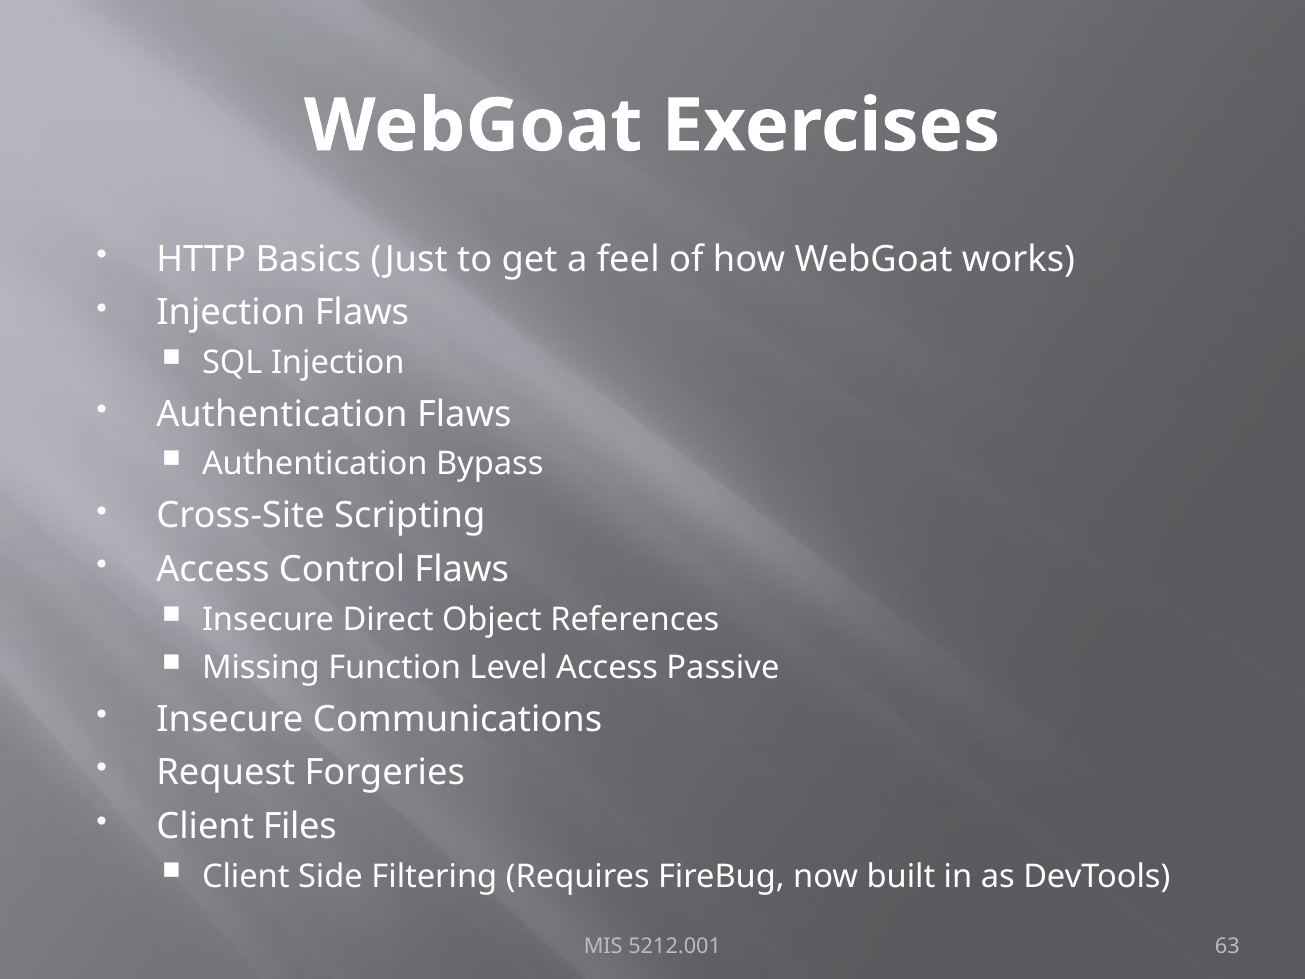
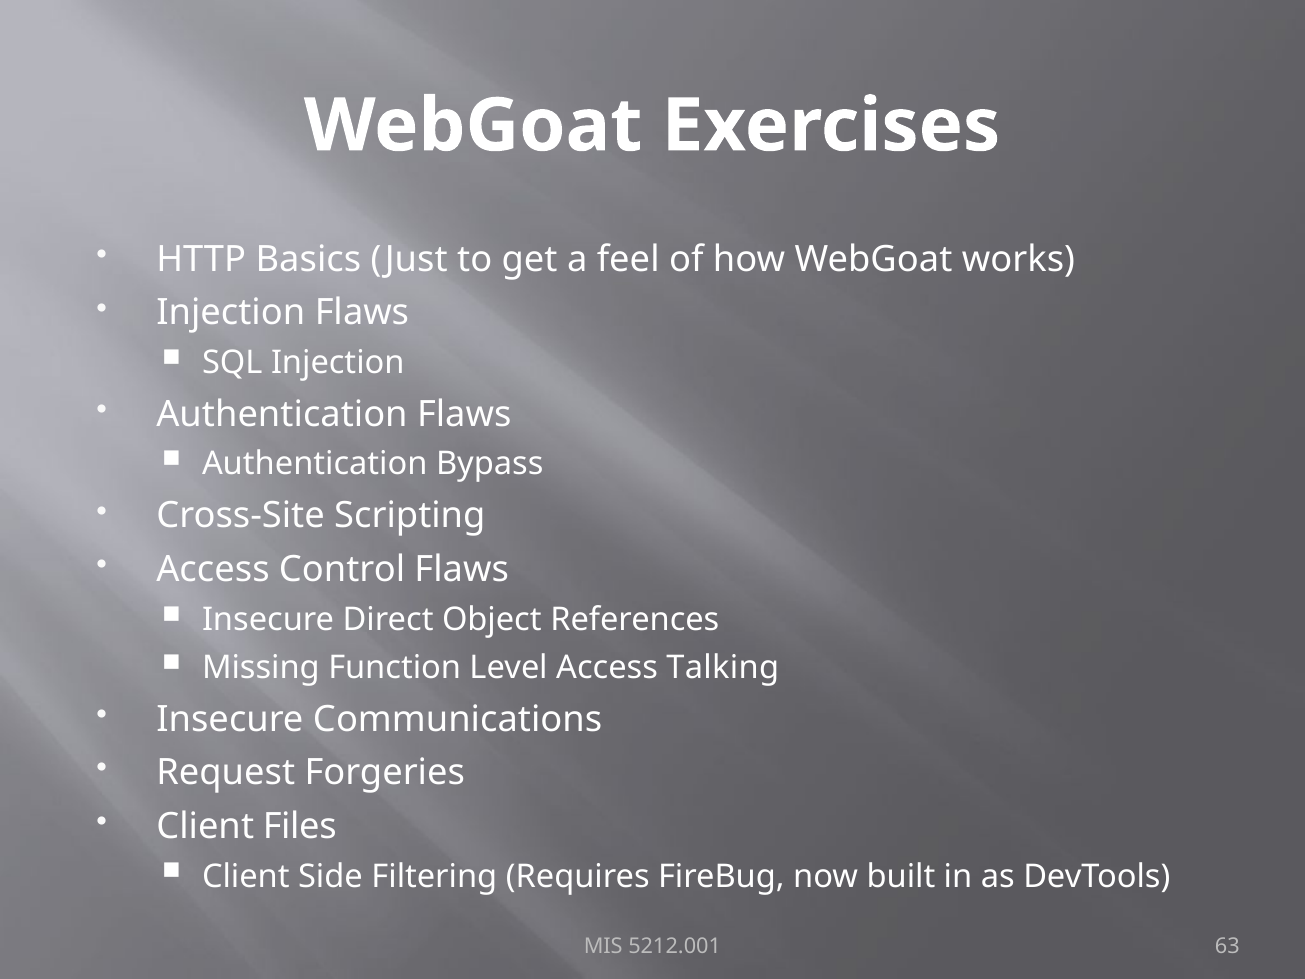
Passive: Passive -> Talking
